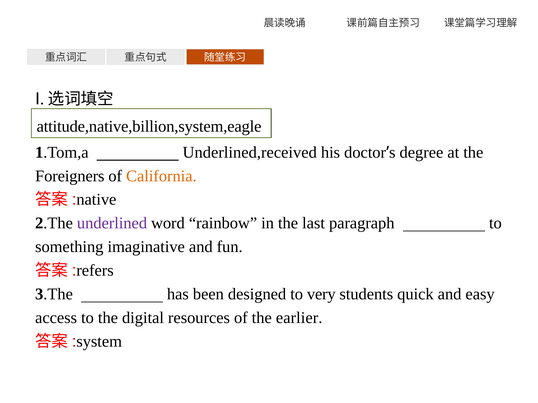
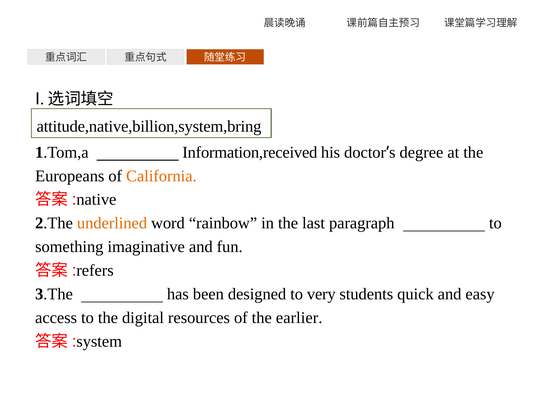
attitude,native,billion,system,eagle: attitude,native,billion,system,eagle -> attitude,native,billion,system,bring
Underlined,received: Underlined,received -> Information,received
Foreigners: Foreigners -> Europeans
underlined colour: purple -> orange
